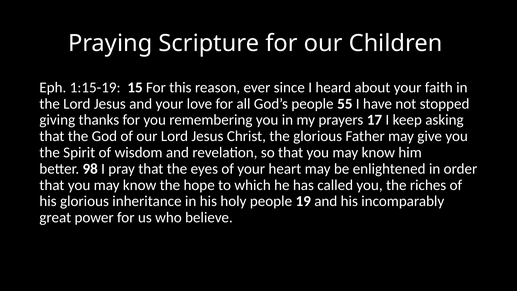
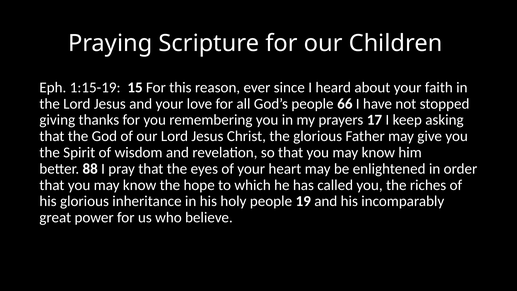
55: 55 -> 66
98: 98 -> 88
